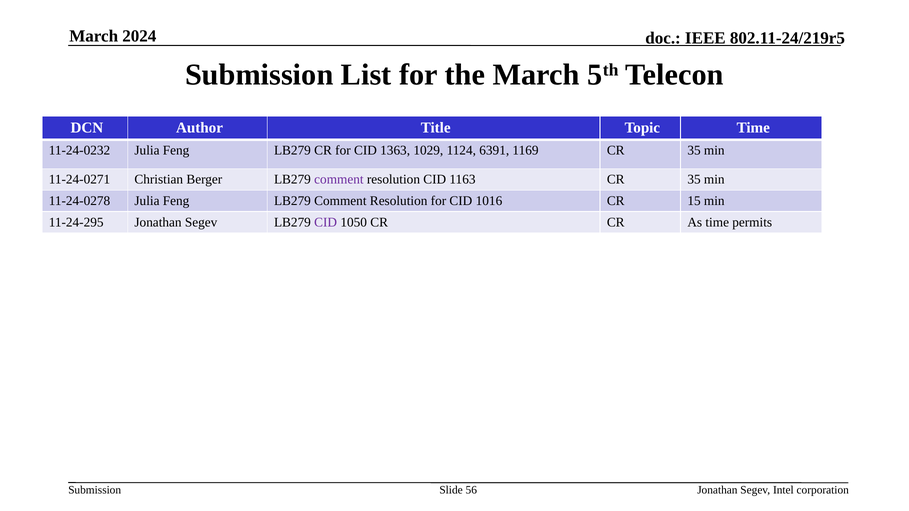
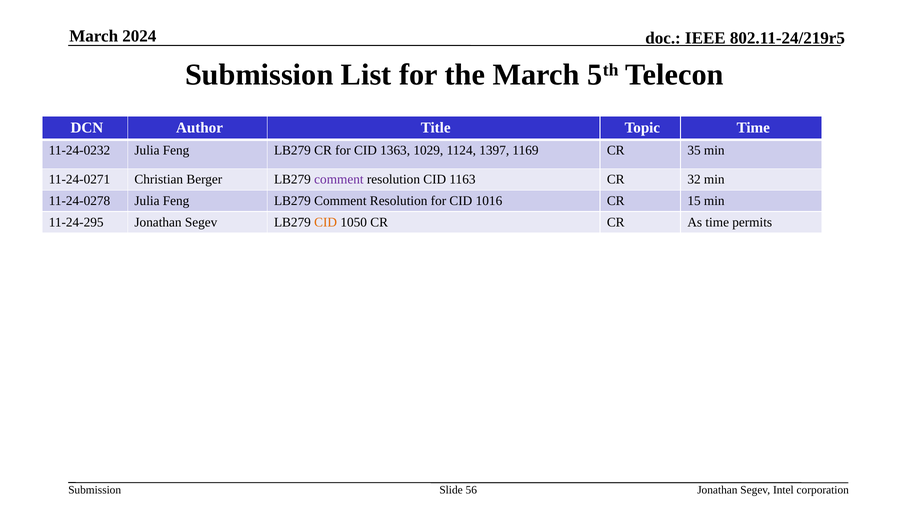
6391: 6391 -> 1397
1163 CR 35: 35 -> 32
CID at (326, 223) colour: purple -> orange
